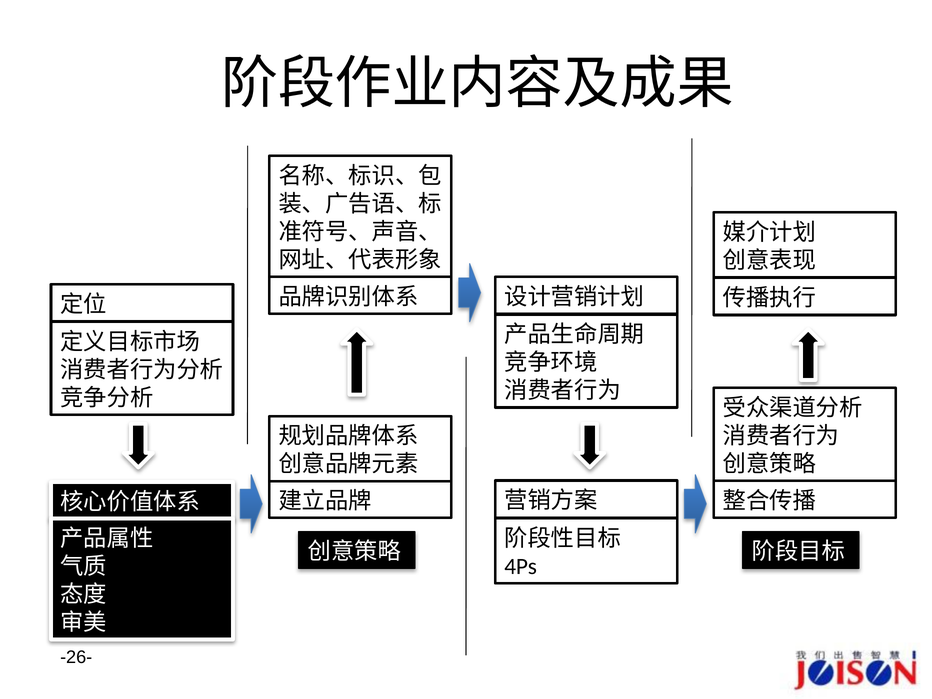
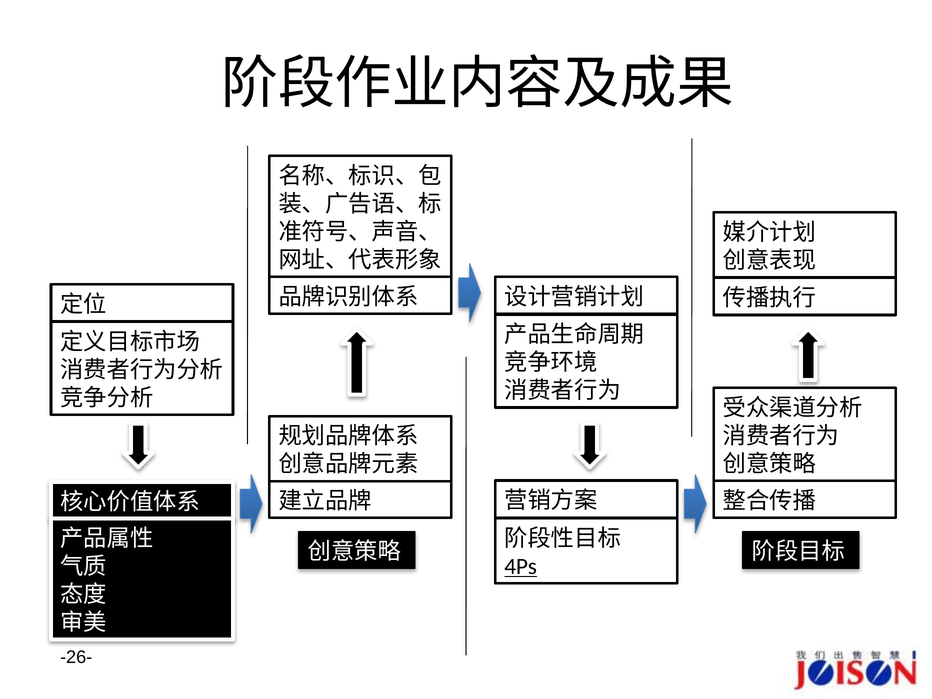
4Ps underline: none -> present
